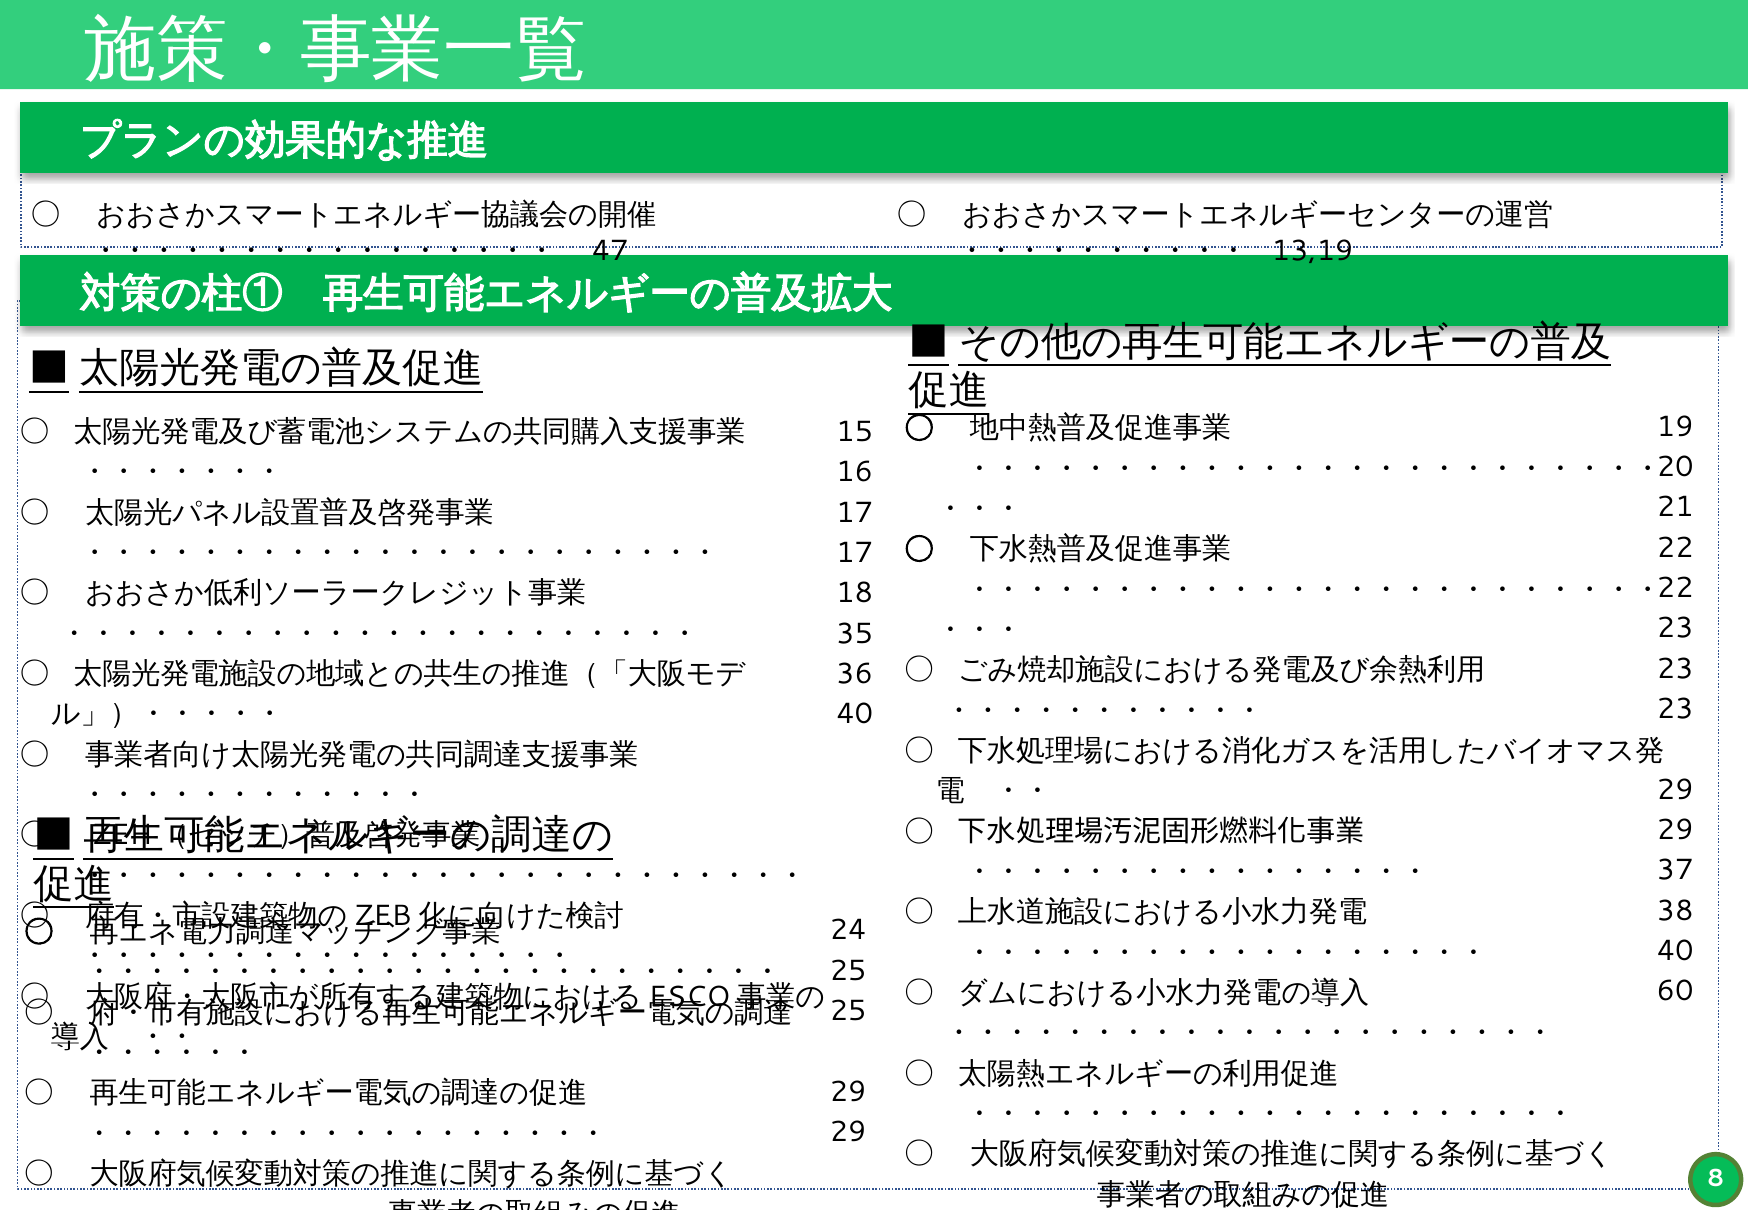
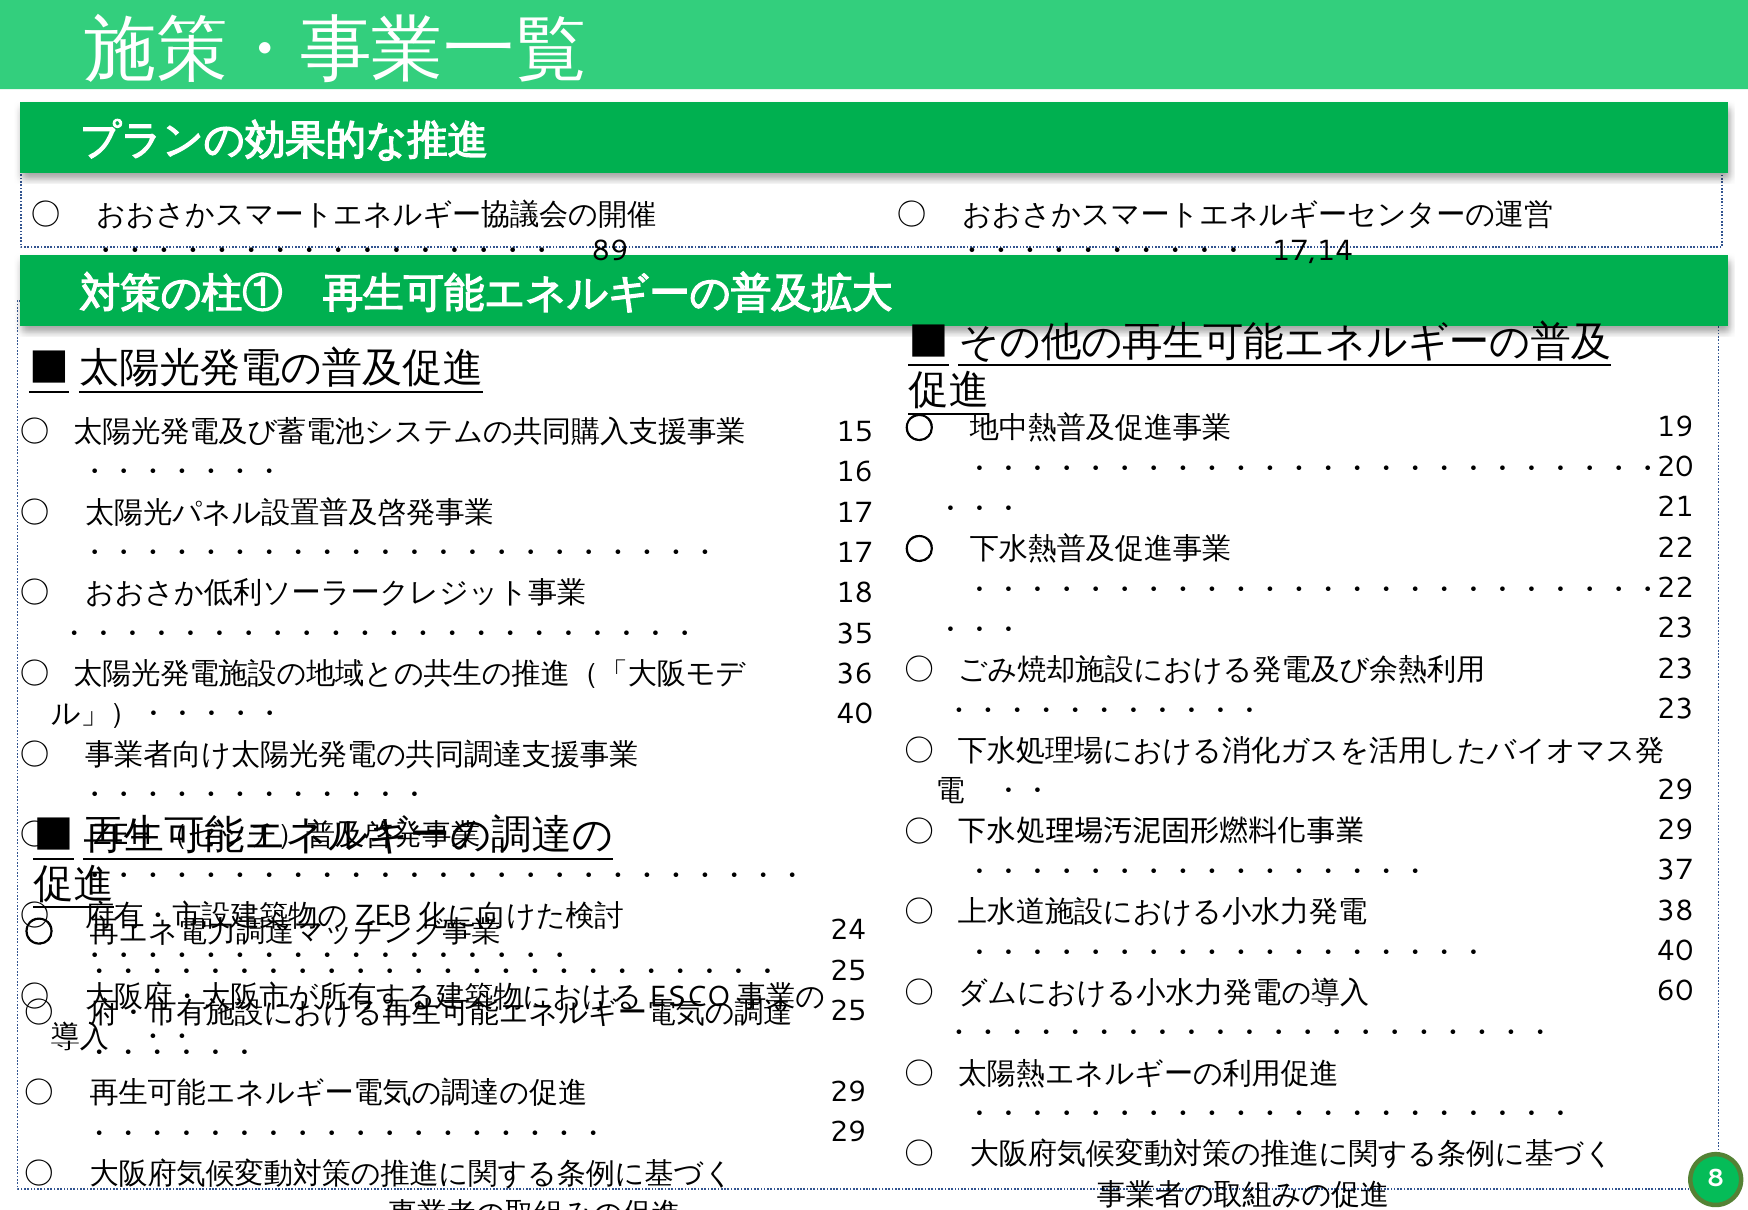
47: 47 -> 89
13,19: 13,19 -> 17,14
